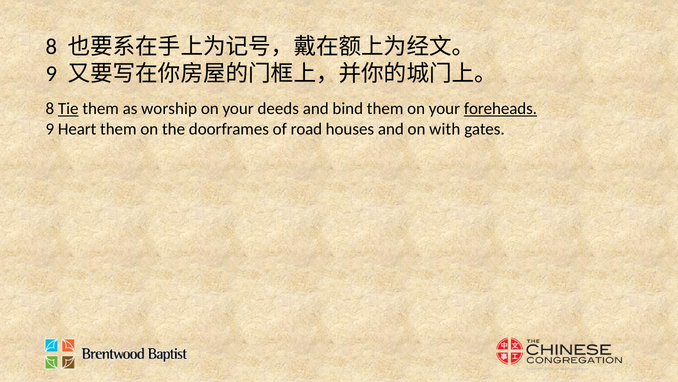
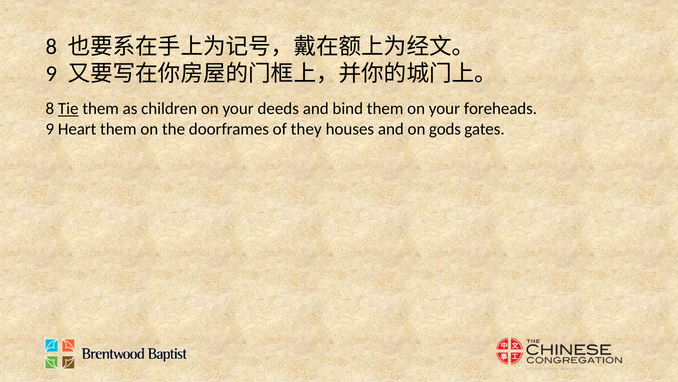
worship: worship -> children
foreheads underline: present -> none
road: road -> they
with: with -> gods
